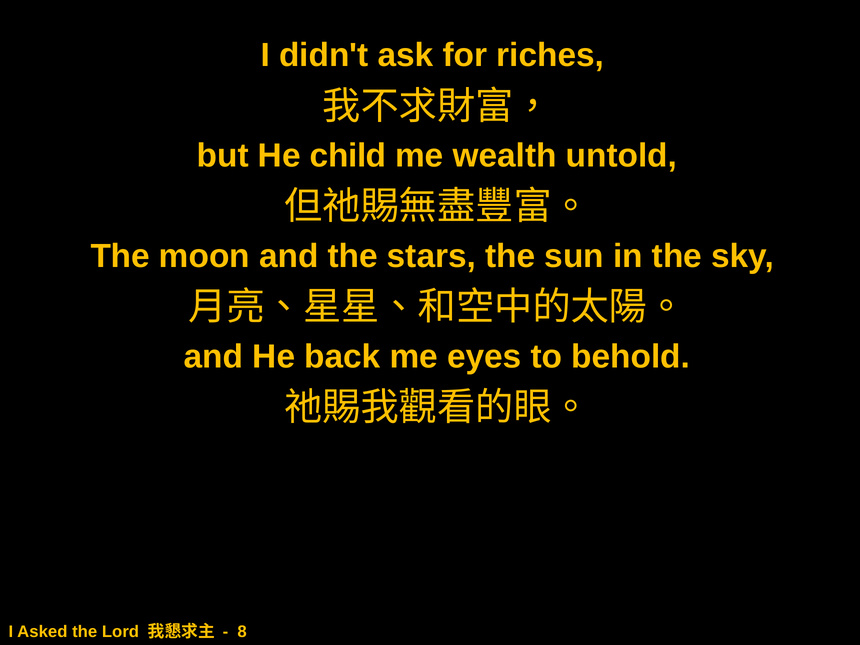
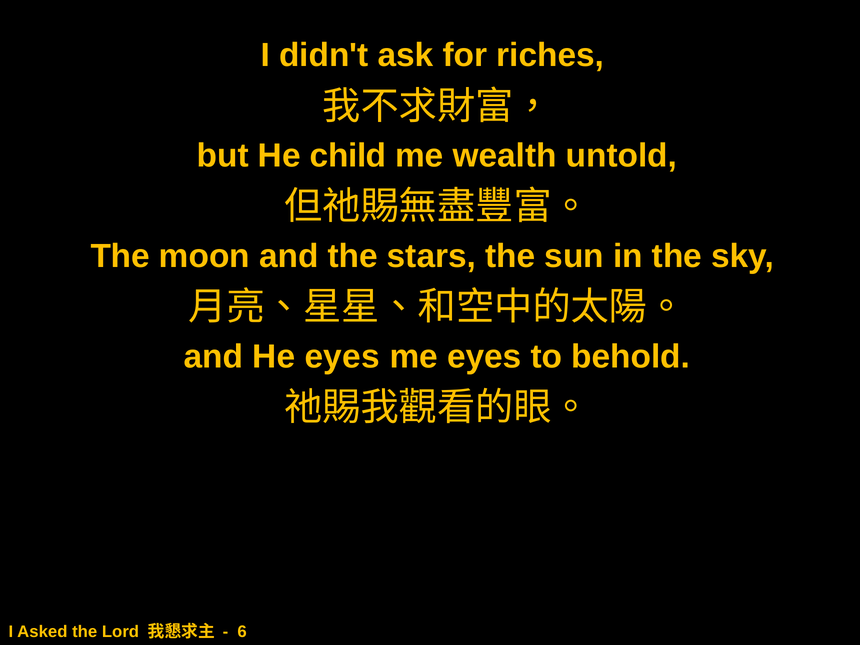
He back: back -> eyes
8: 8 -> 6
